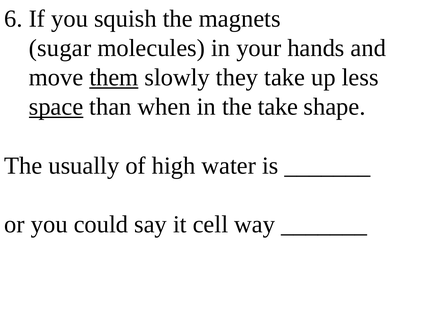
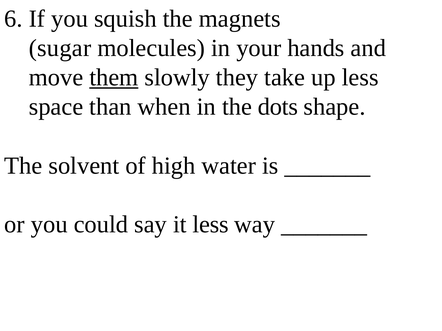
space underline: present -> none
the take: take -> dots
usually: usually -> solvent
it cell: cell -> less
